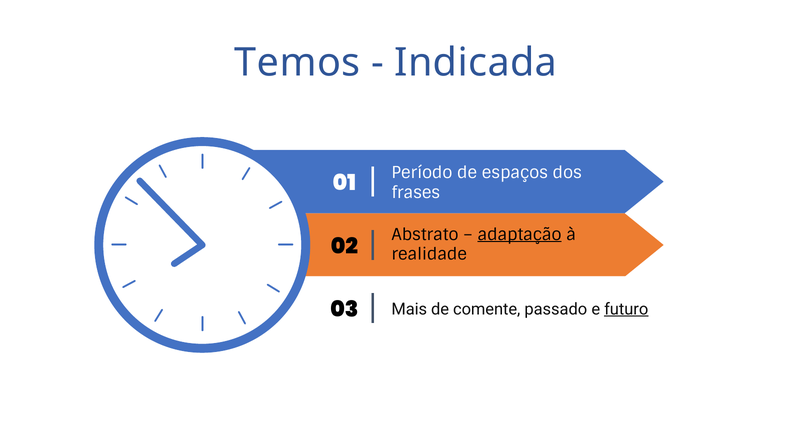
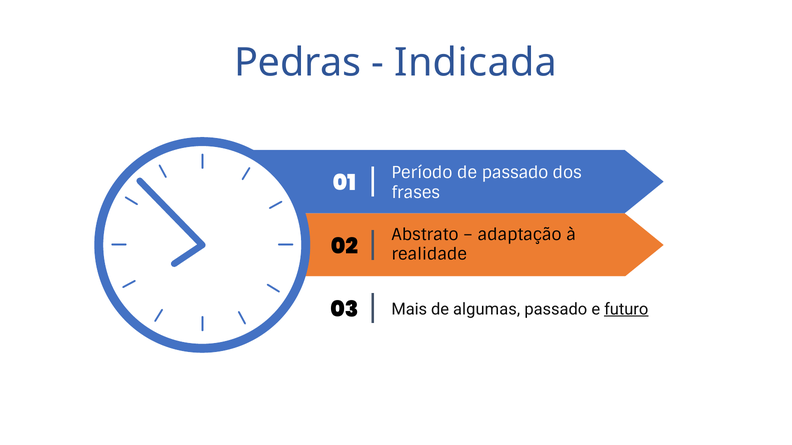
Temos: Temos -> Pedras
de espaços: espaços -> passado
adaptação underline: present -> none
comente: comente -> algumas
